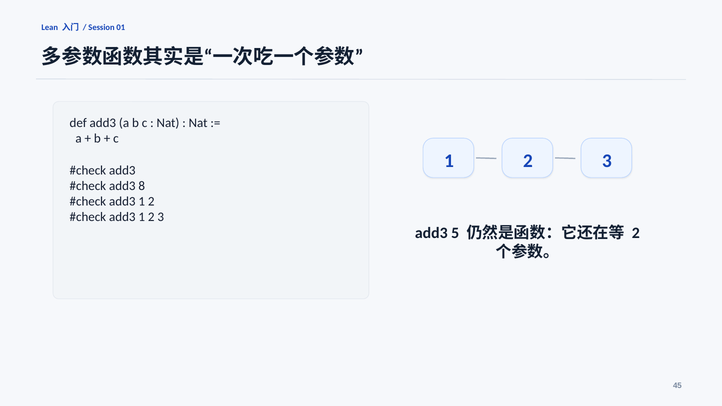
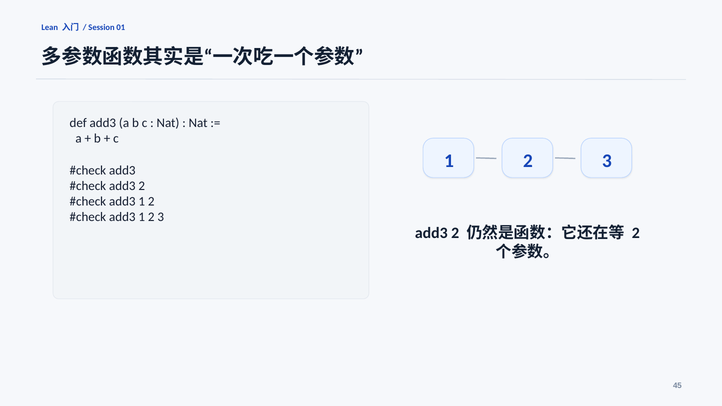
8 at (142, 186): 8 -> 2
5 at (455, 233): 5 -> 2
